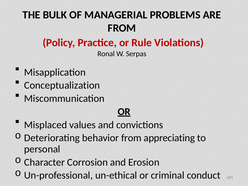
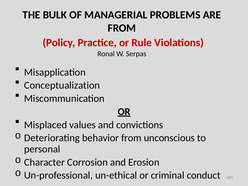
appreciating: appreciating -> unconscious
